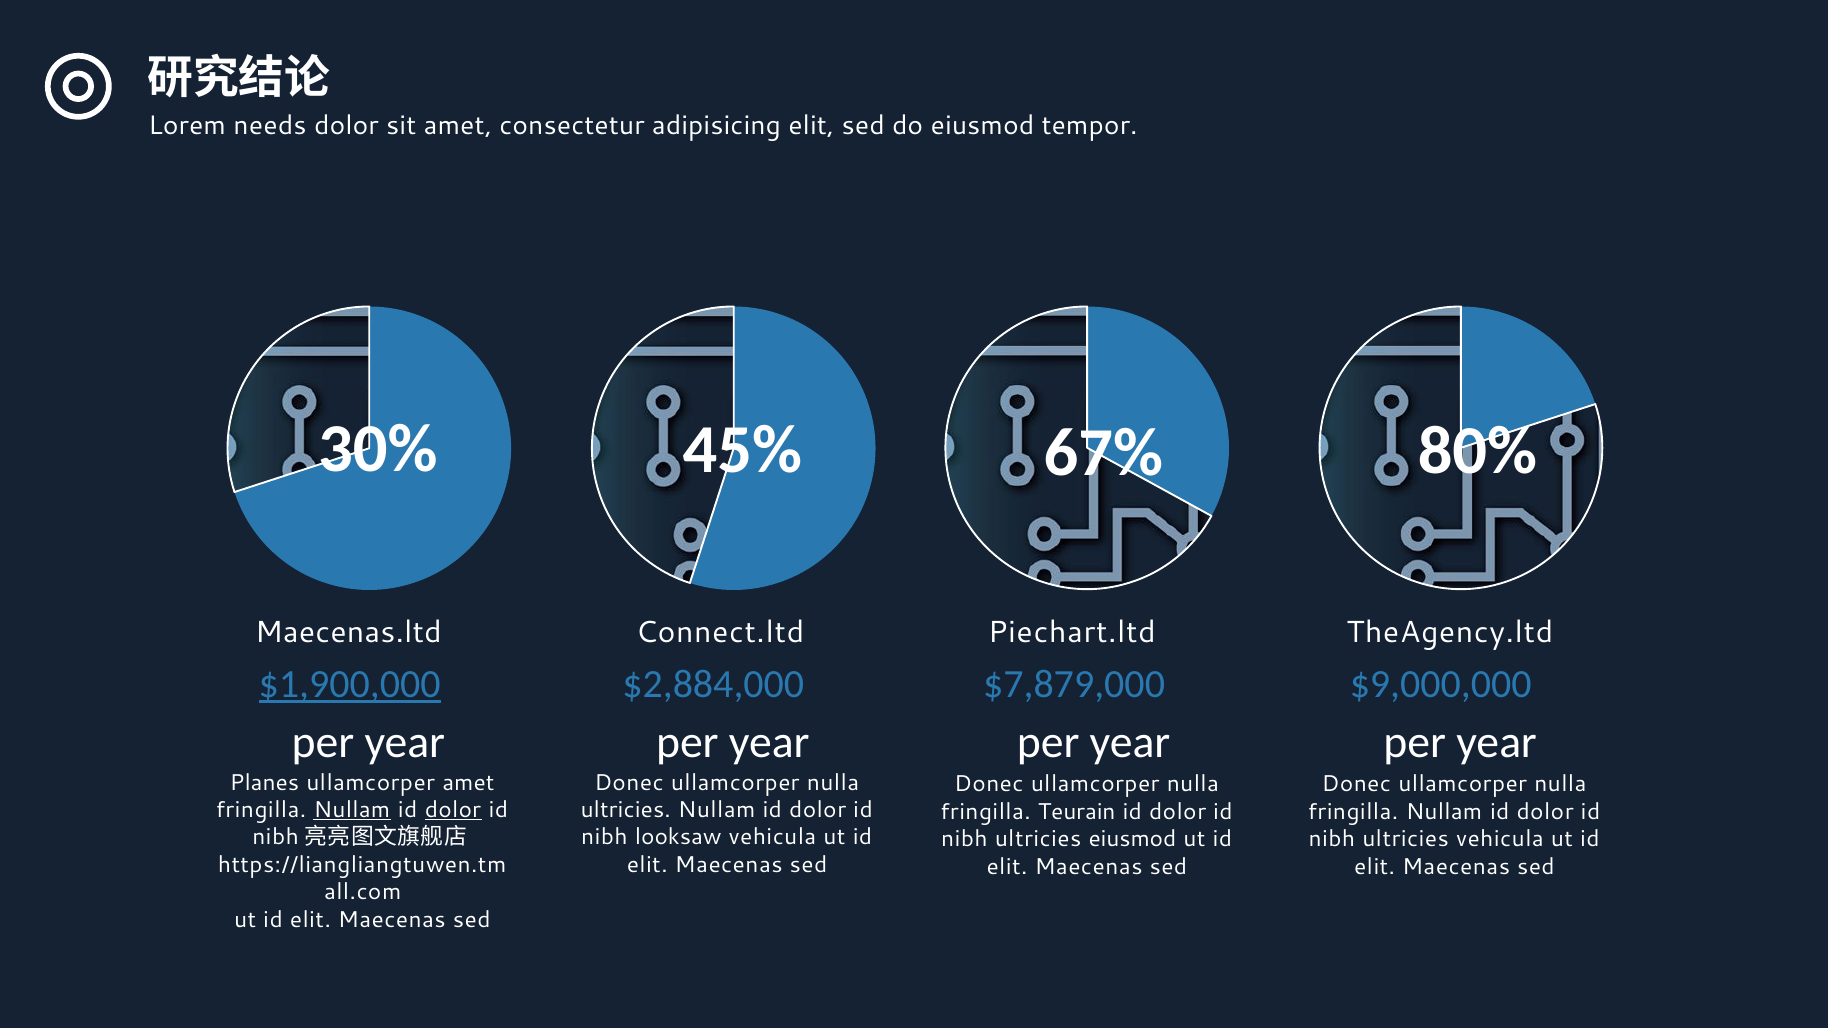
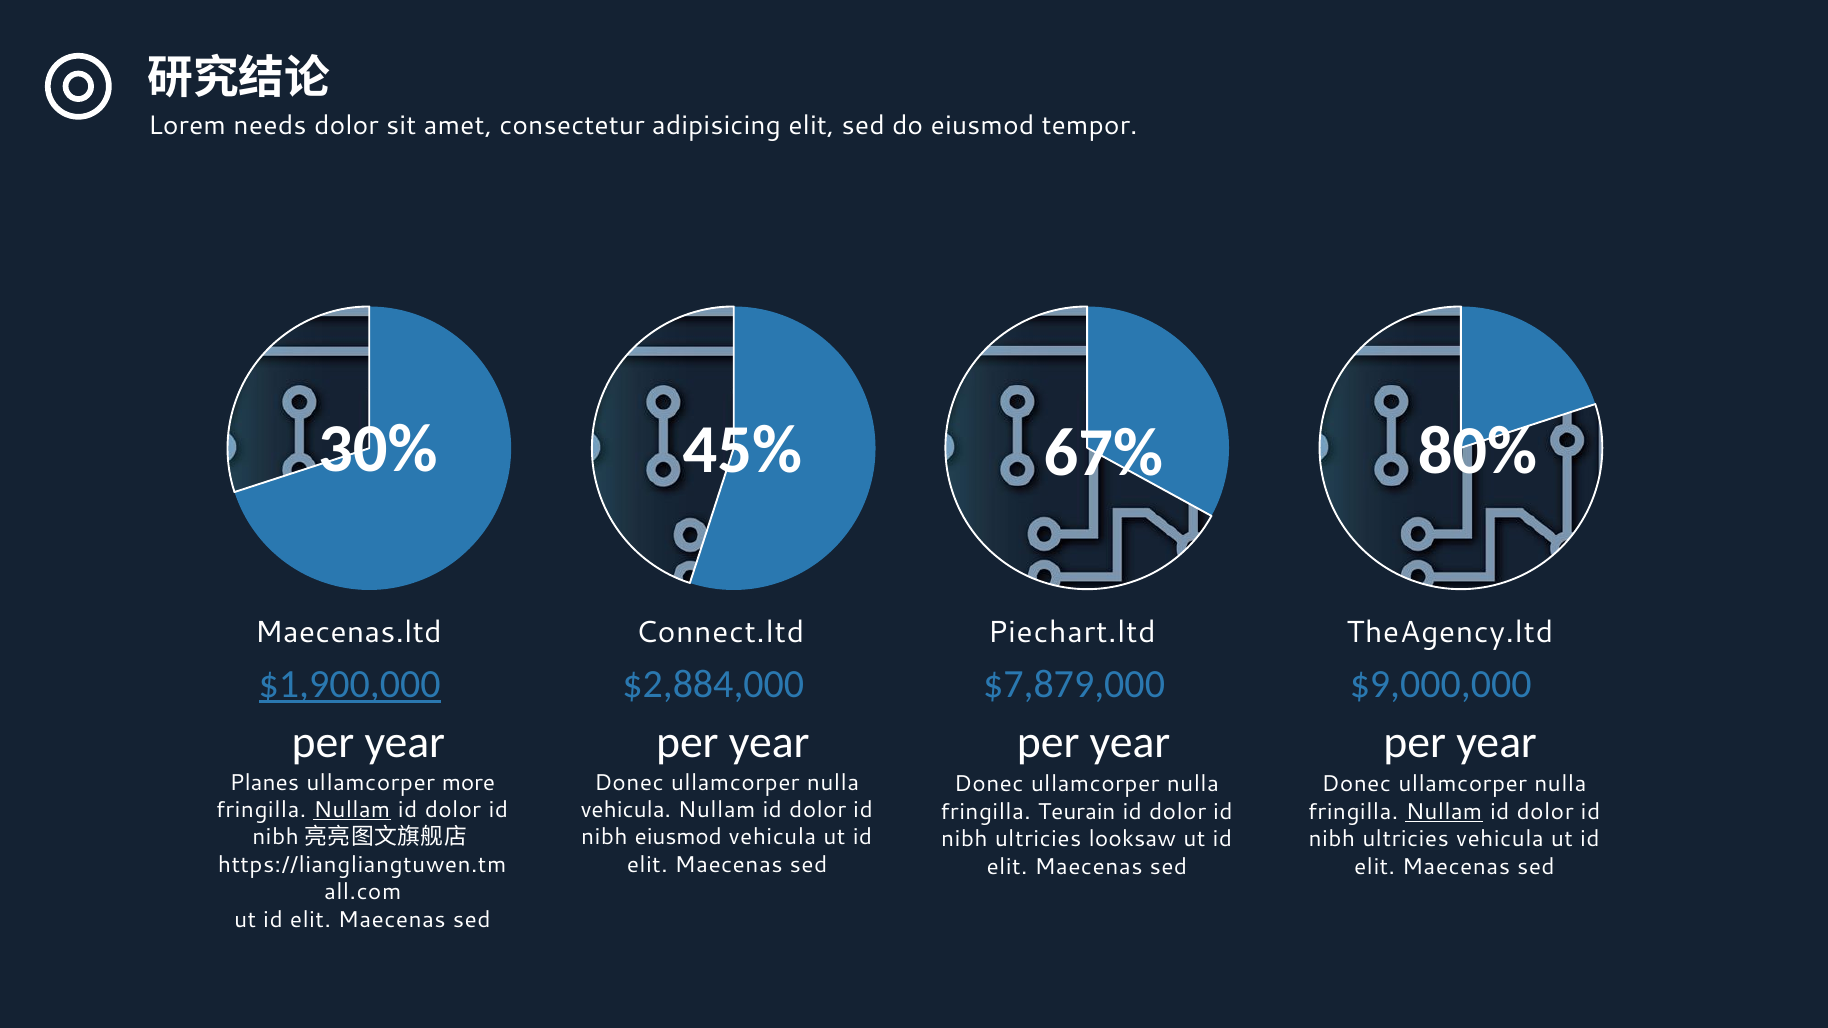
ullamcorper amet: amet -> more
dolor at (453, 810) underline: present -> none
ultricies at (626, 810): ultricies -> vehicula
Nullam at (1444, 812) underline: none -> present
nibh looksaw: looksaw -> eiusmod
ultricies eiusmod: eiusmod -> looksaw
